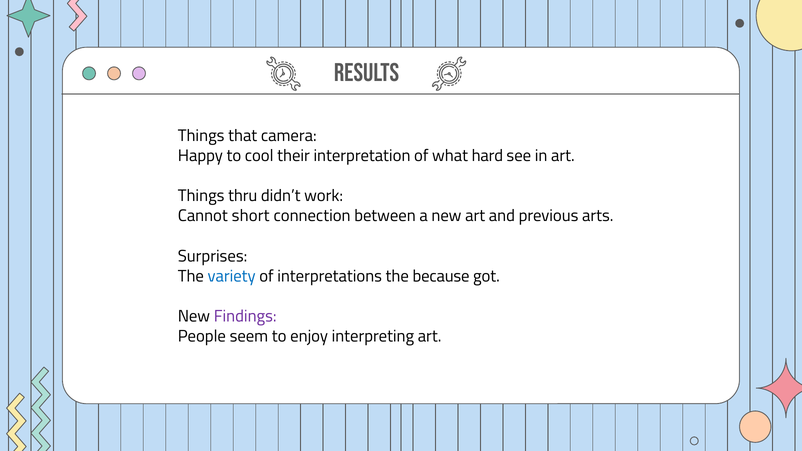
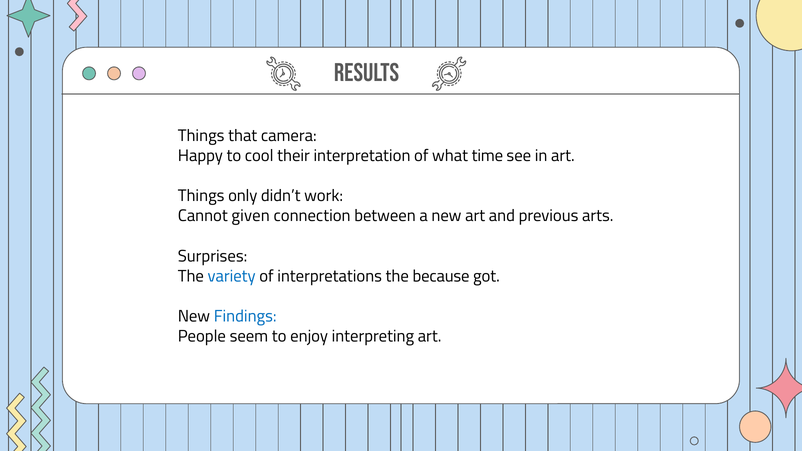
hard: hard -> time
thru: thru -> only
short: short -> given
Findings colour: purple -> blue
